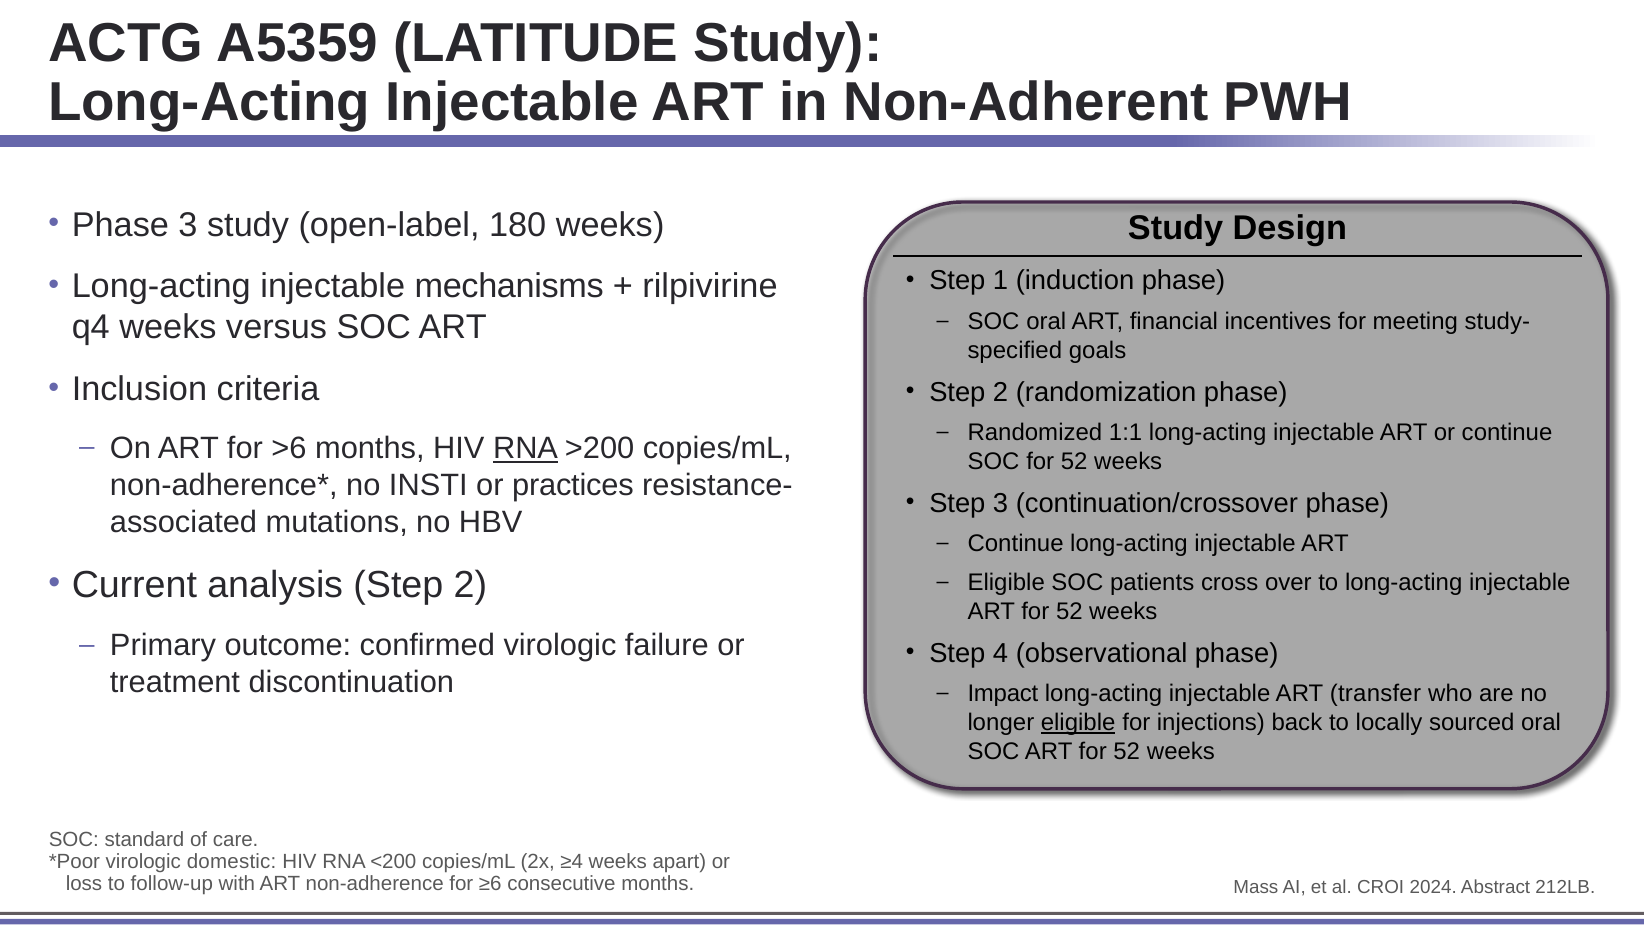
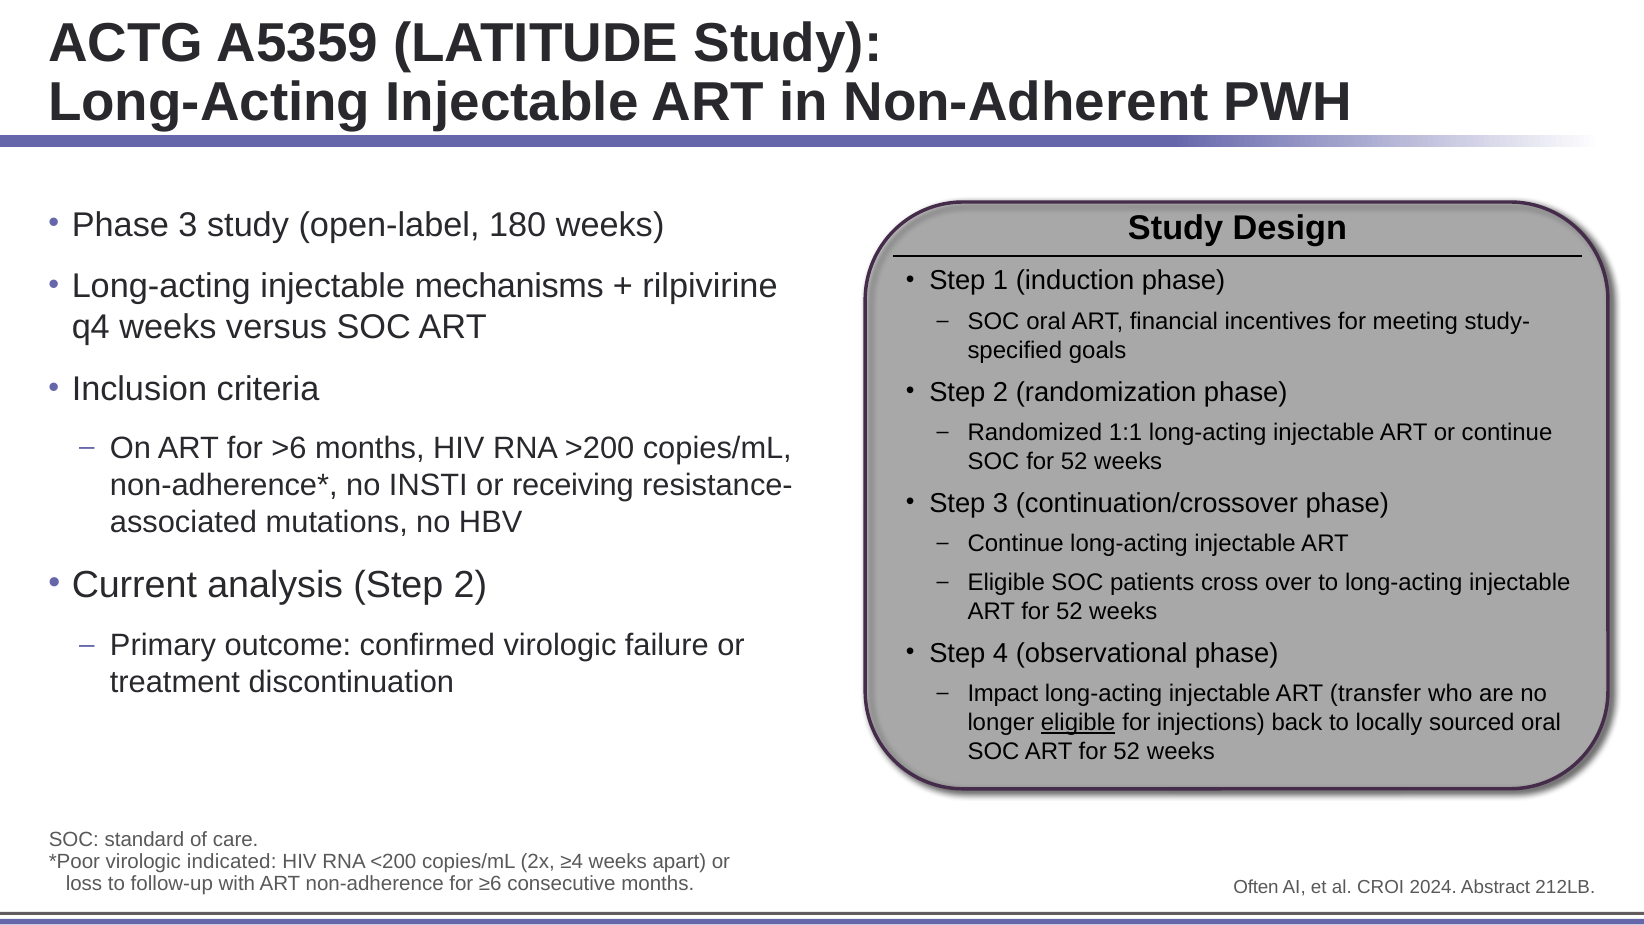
RNA at (526, 448) underline: present -> none
practices: practices -> receiving
domestic: domestic -> indicated
Mass: Mass -> Often
